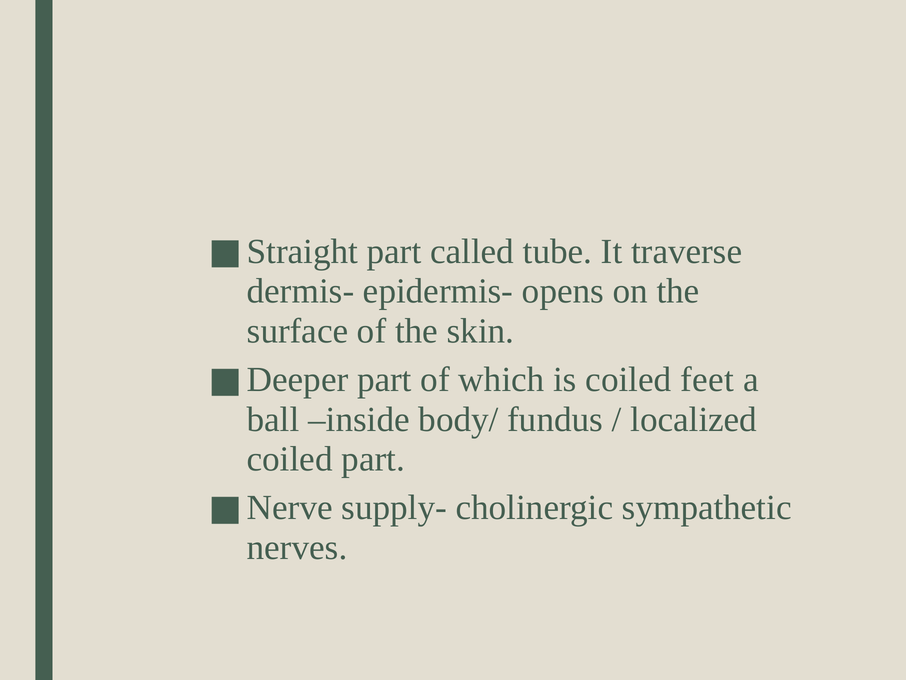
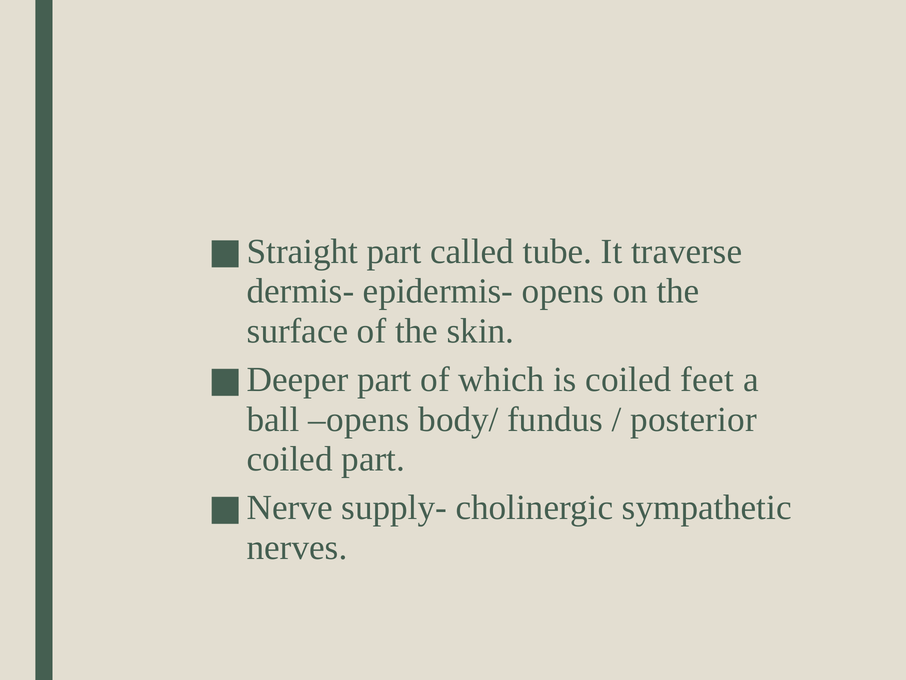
ball inside: inside -> opens
localized: localized -> posterior
